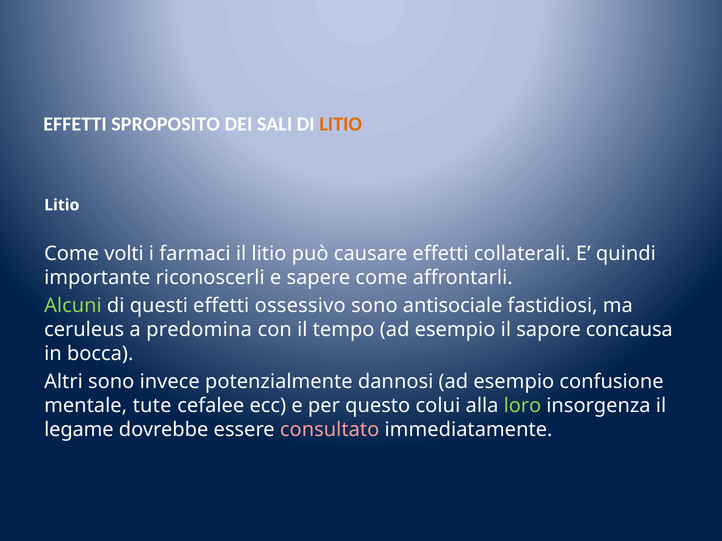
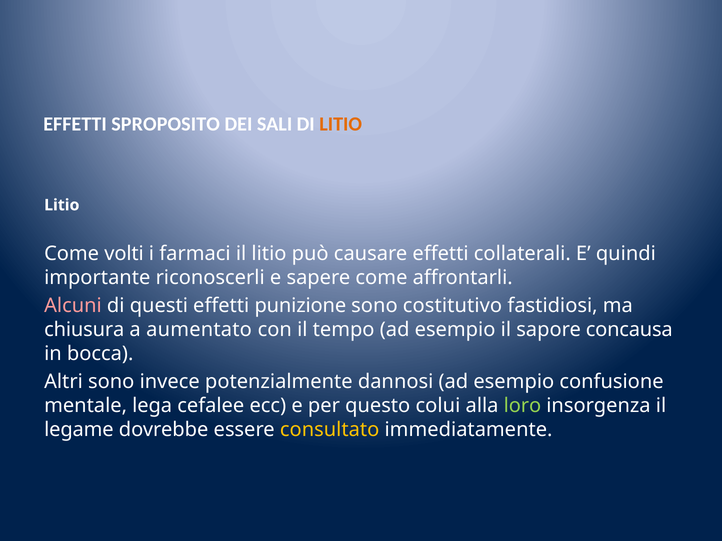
Alcuni colour: light green -> pink
ossessivo: ossessivo -> punizione
antisociale: antisociale -> costitutivo
ceruleus: ceruleus -> chiusura
predomina: predomina -> aumentato
tute: tute -> lega
consultato colour: pink -> yellow
